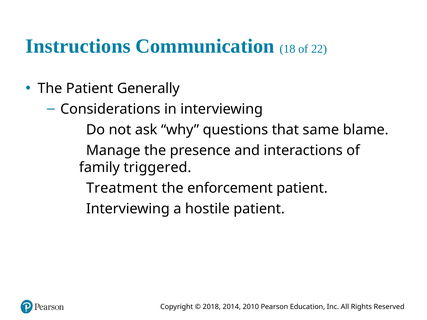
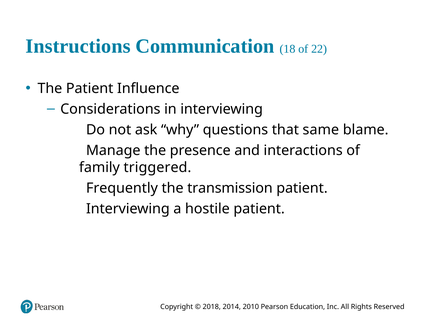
Generally: Generally -> Influence
Treatment: Treatment -> Frequently
enforcement: enforcement -> transmission
